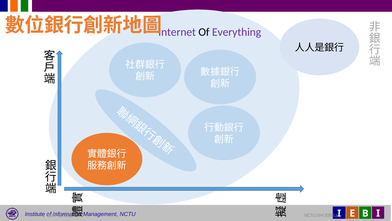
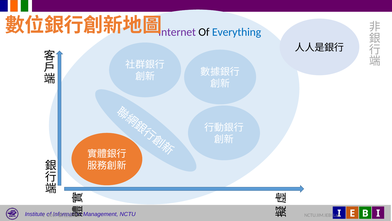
Everything colour: purple -> blue
